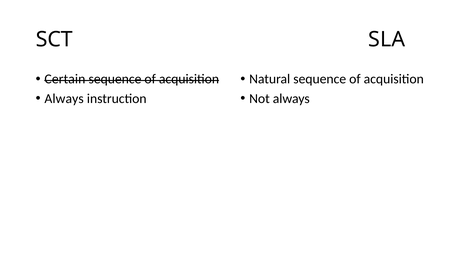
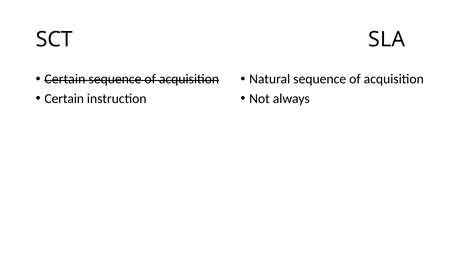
Always at (64, 99): Always -> Certain
